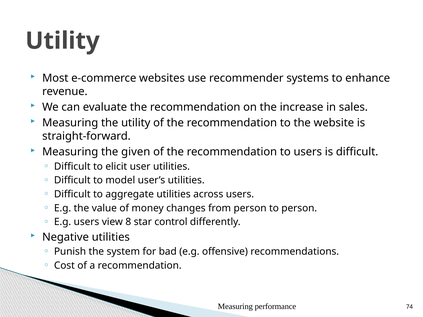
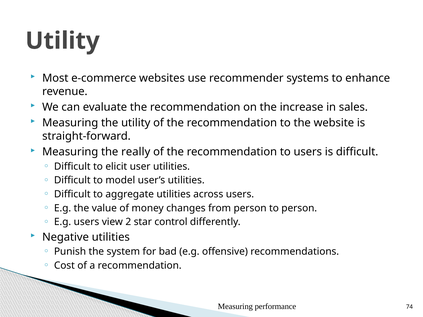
given: given -> really
8: 8 -> 2
